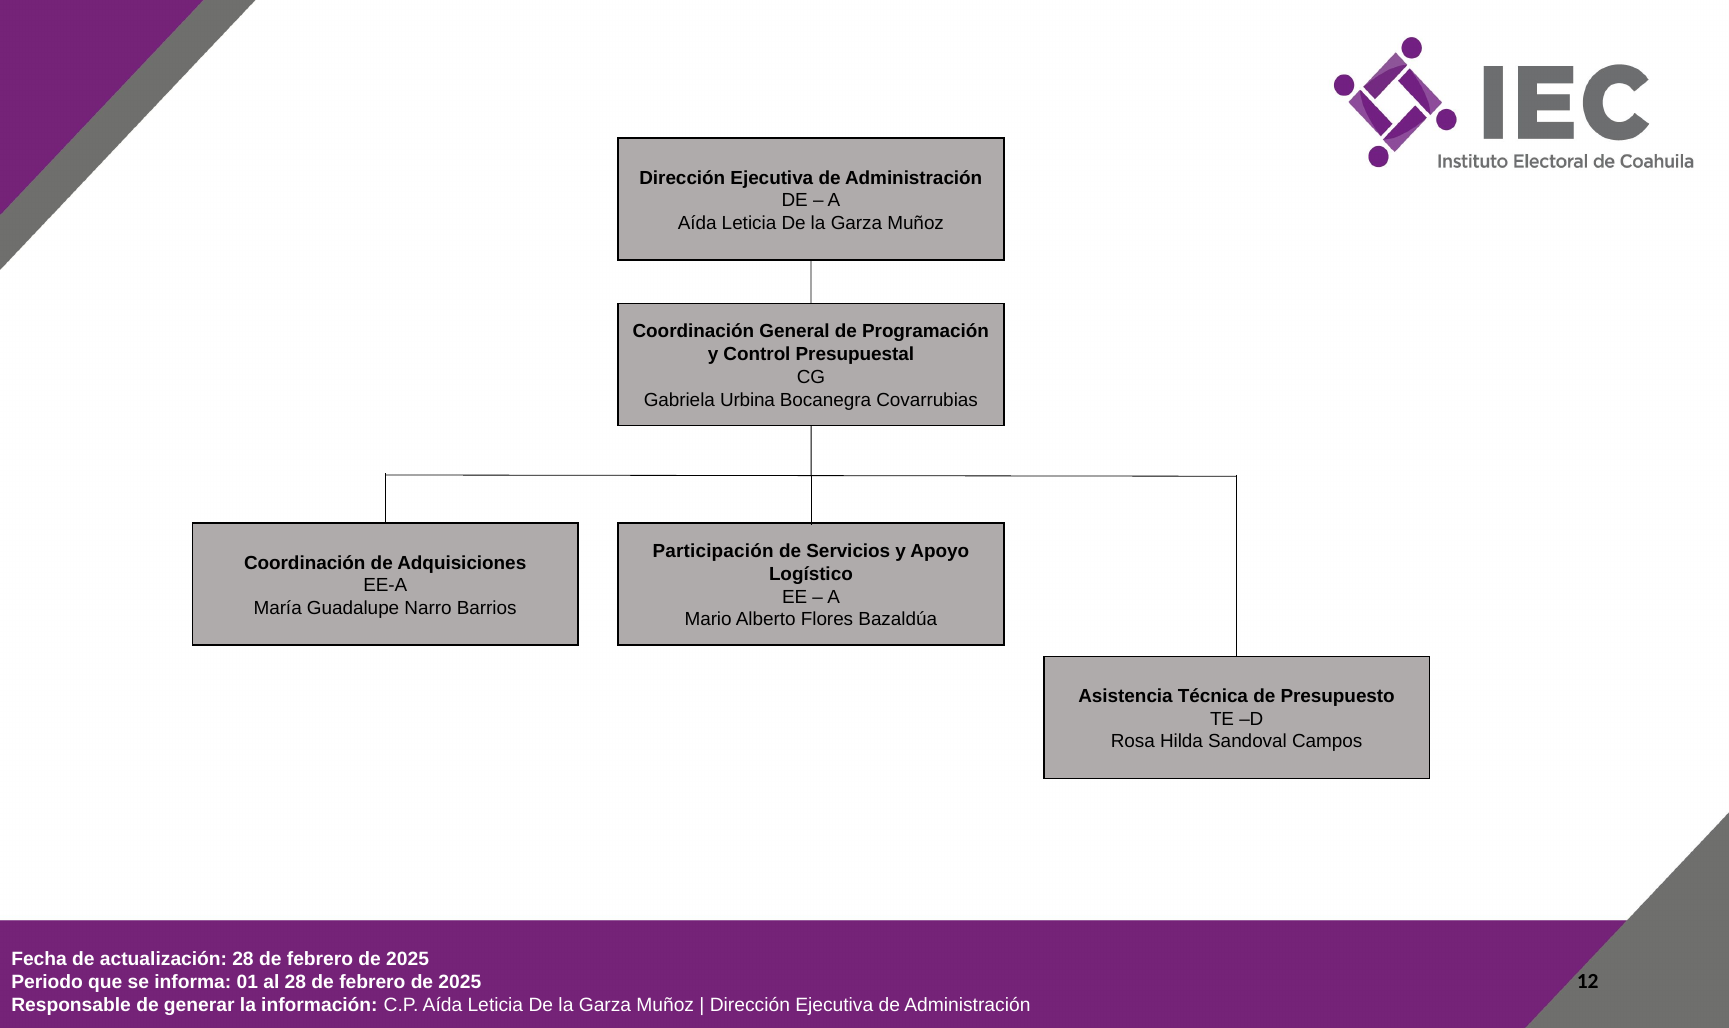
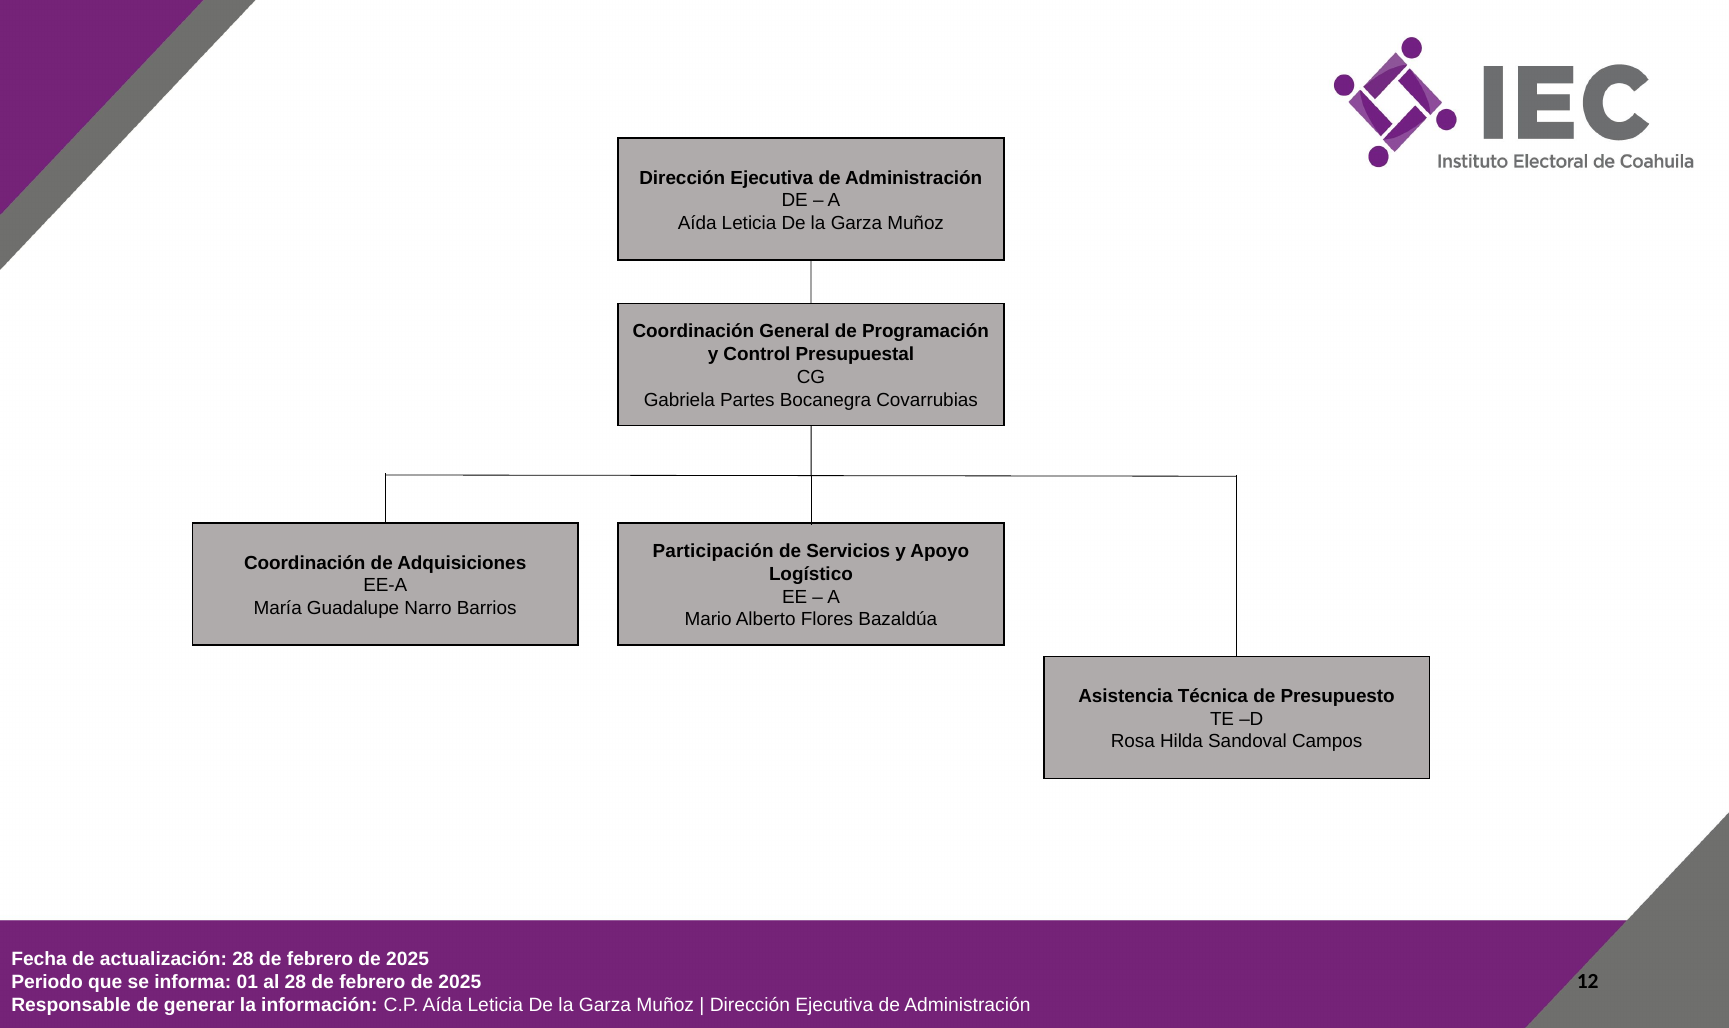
Urbina: Urbina -> Partes
